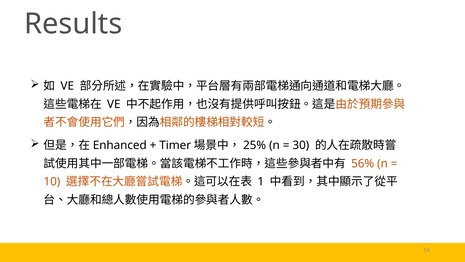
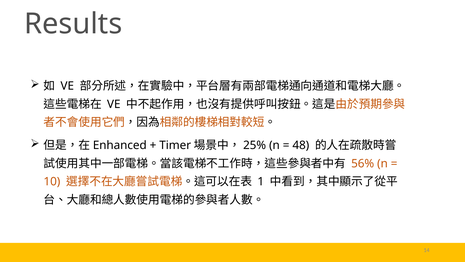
30: 30 -> 48
